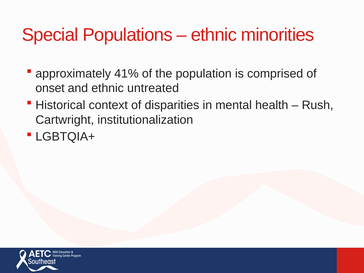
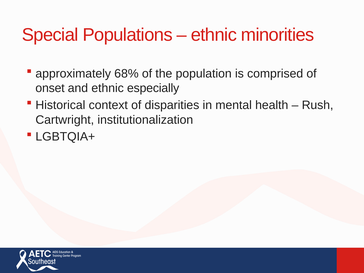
41%: 41% -> 68%
untreated: untreated -> especially
